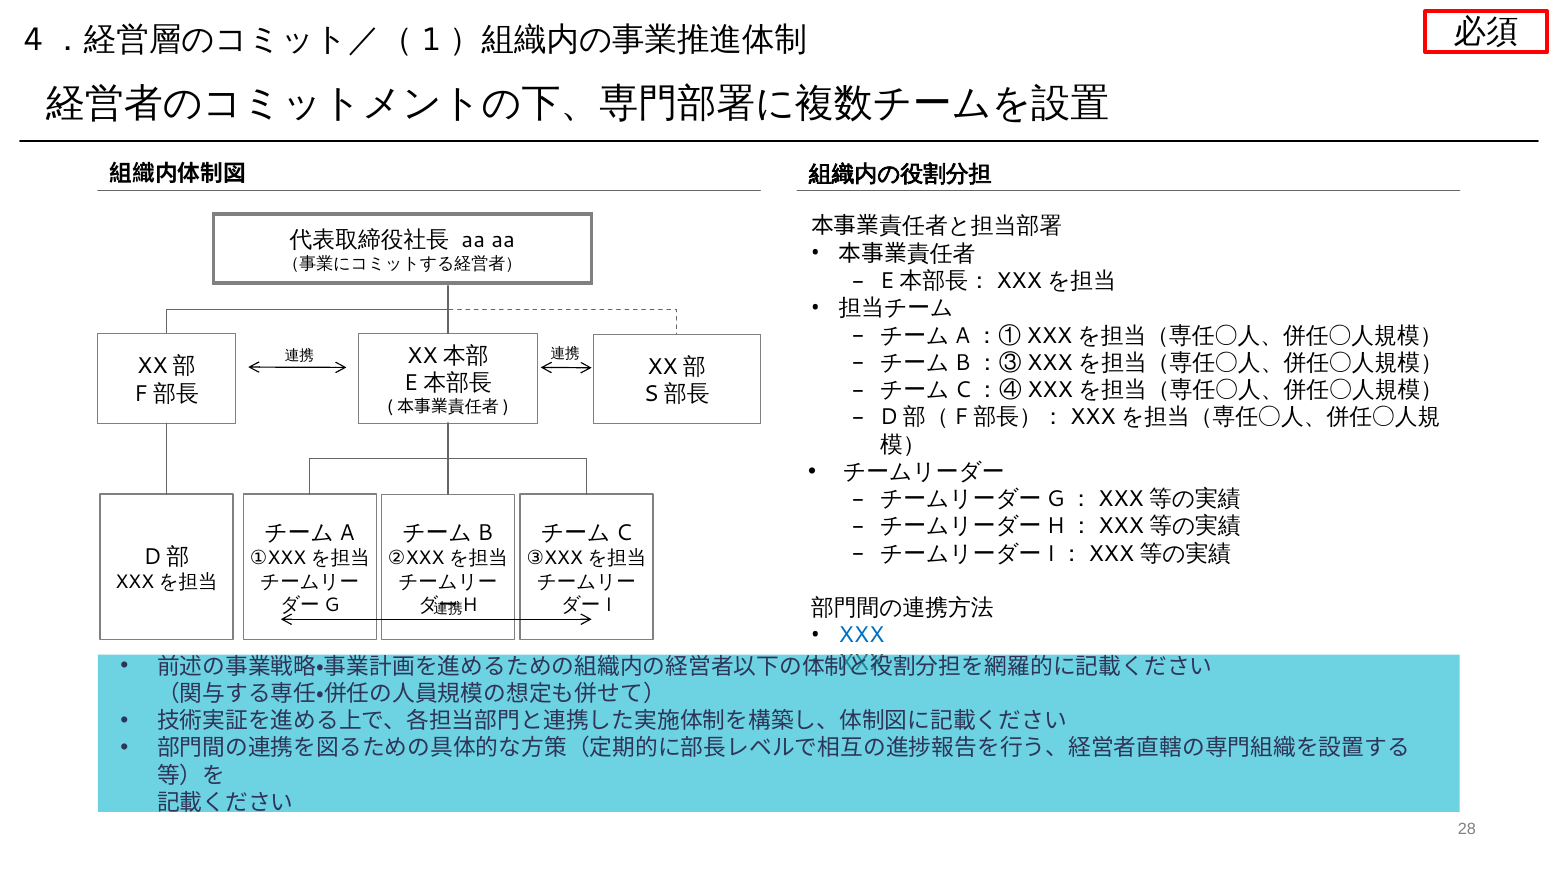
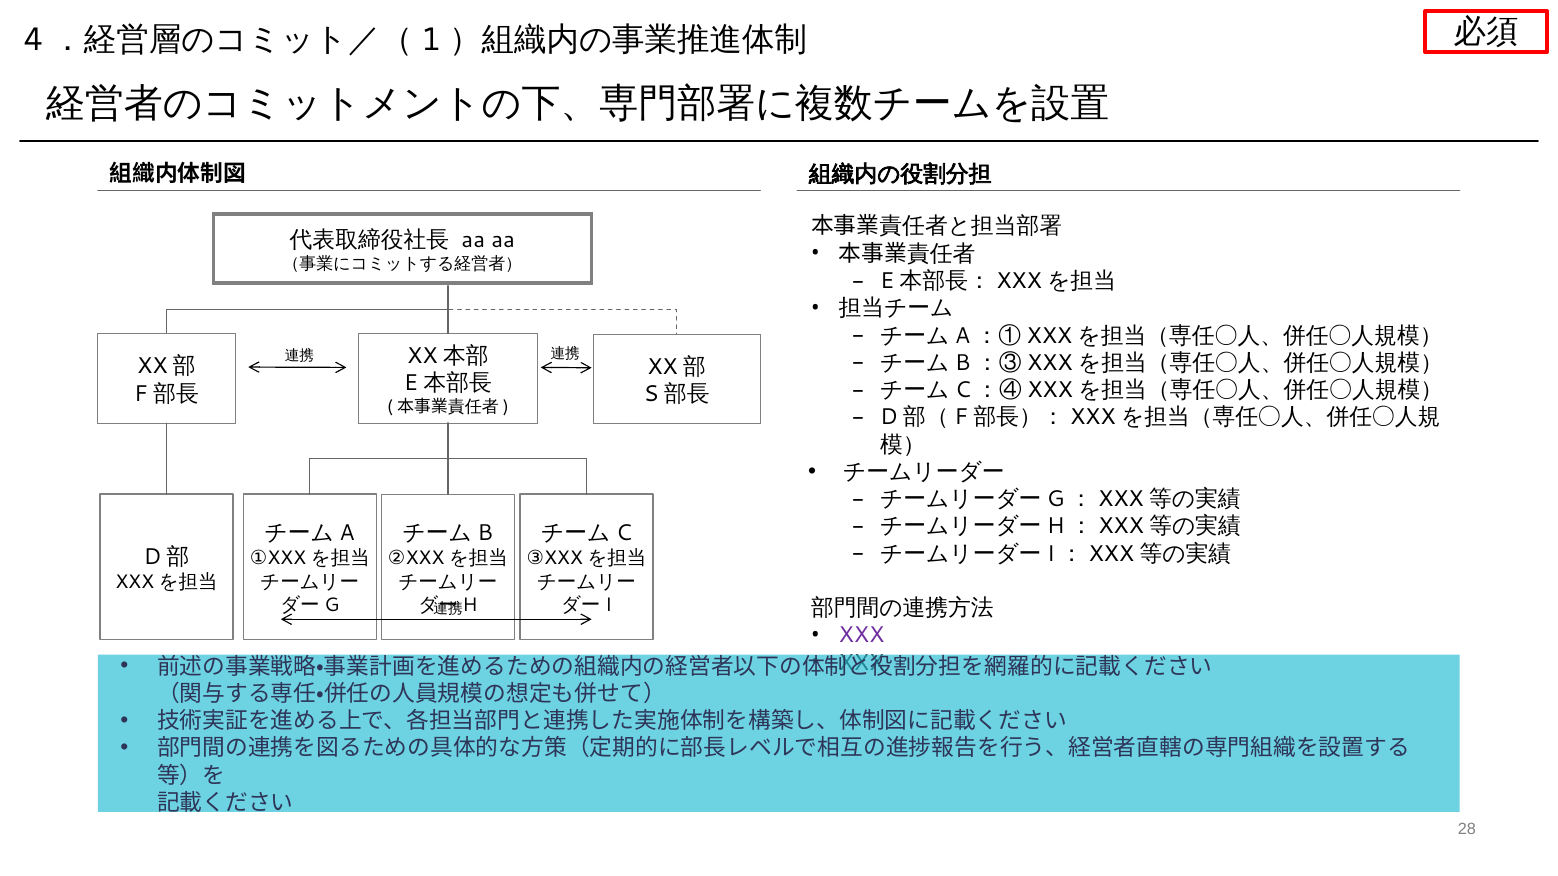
XXX at (861, 636) colour: blue -> purple
